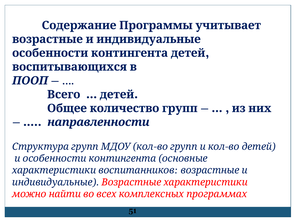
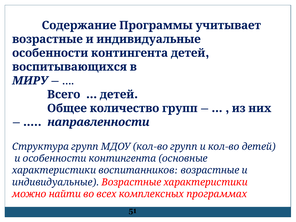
ПООП: ПООП -> МИРУ
